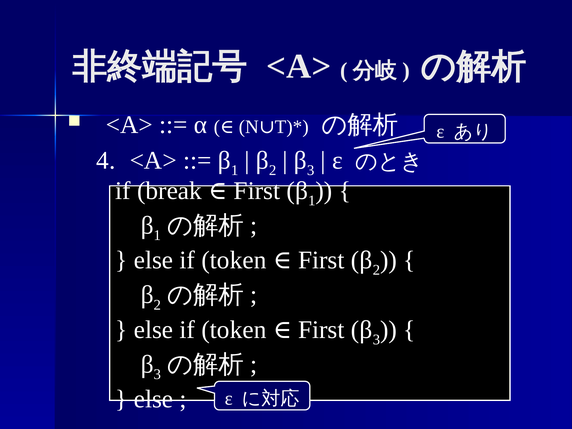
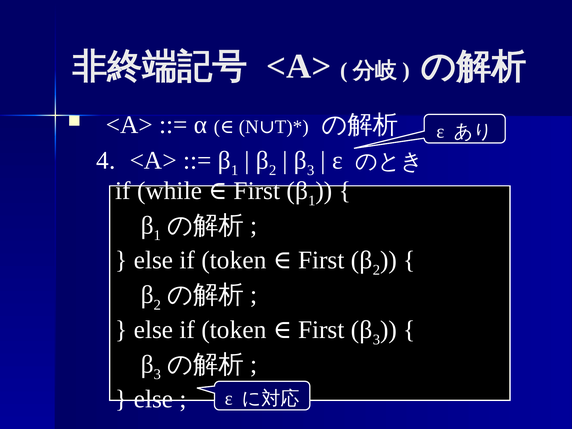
break: break -> while
